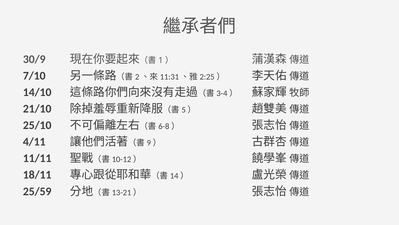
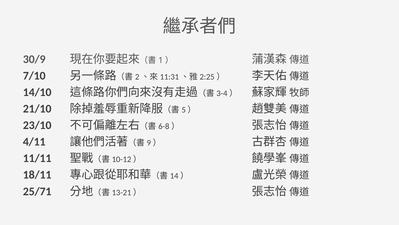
25/10: 25/10 -> 23/10
25/59: 25/59 -> 25/71
